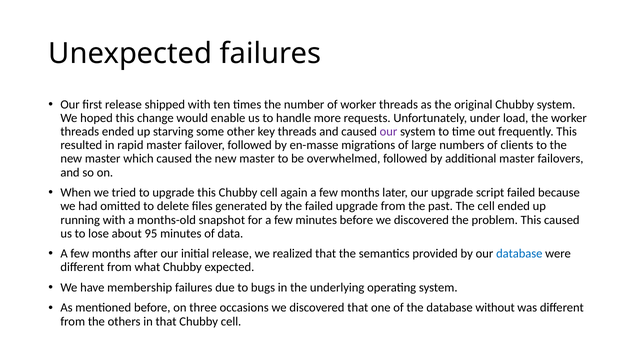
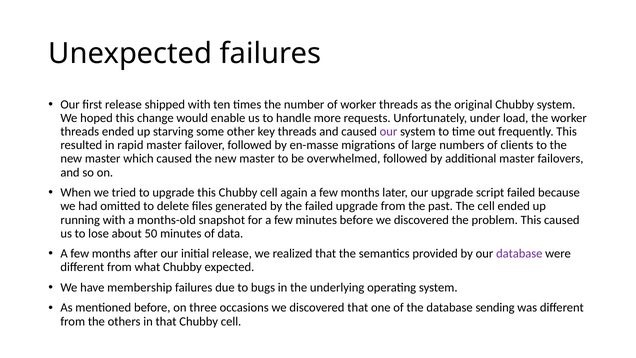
95: 95 -> 50
database at (519, 254) colour: blue -> purple
without: without -> sending
